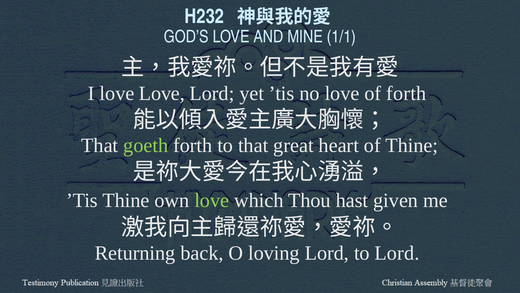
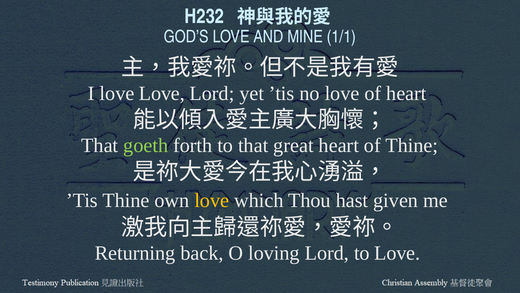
of forth: forth -> heart
love at (212, 200) colour: light green -> yellow
to Lord: Lord -> Love
